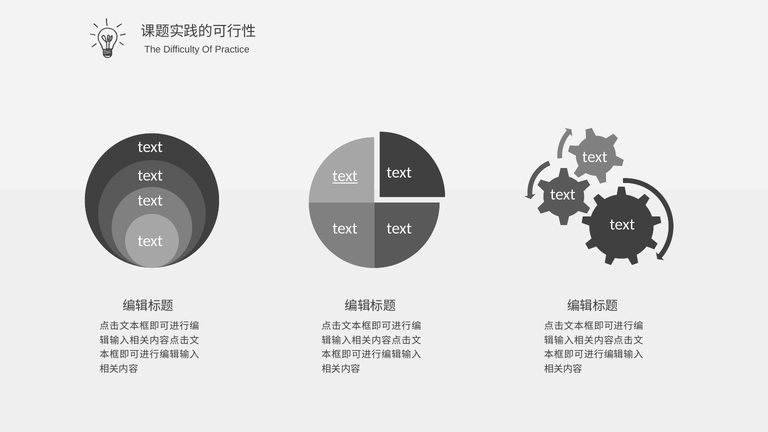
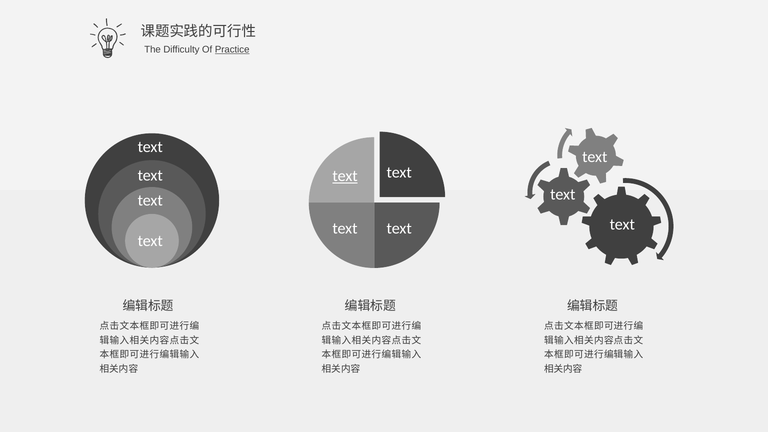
Practice underline: none -> present
